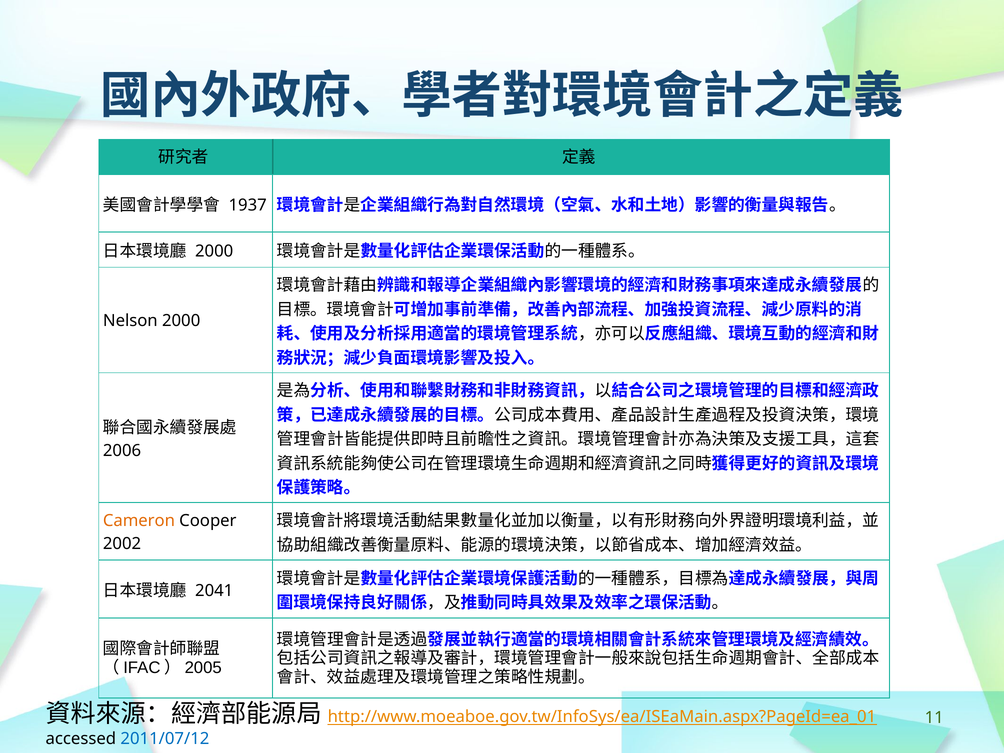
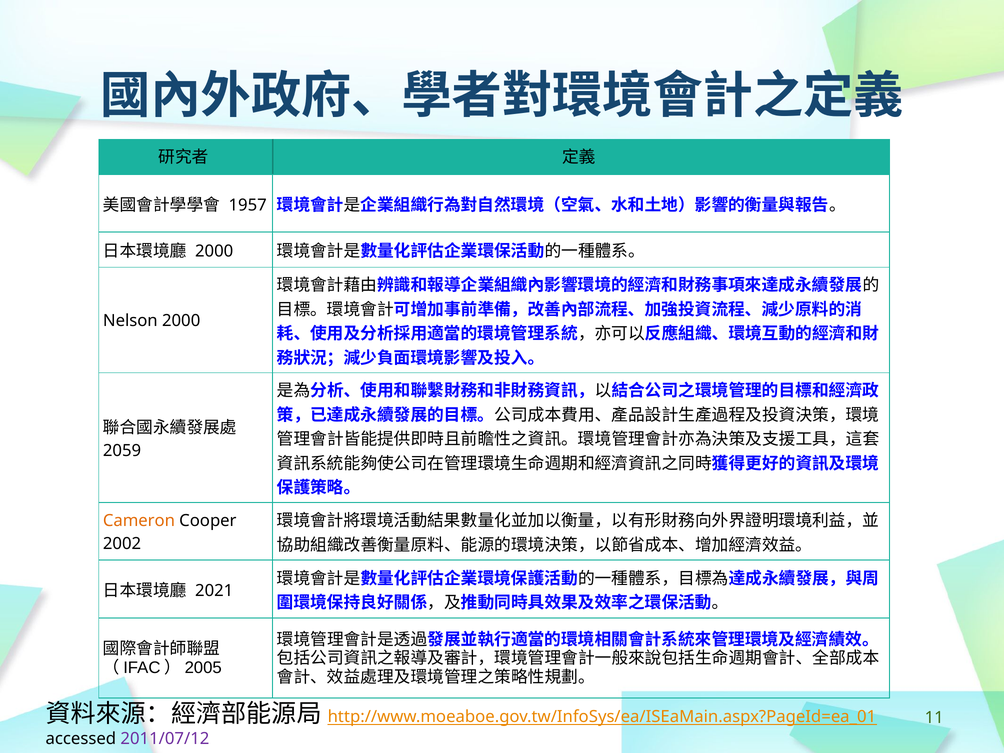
1937: 1937 -> 1957
2006: 2006 -> 2059
2041: 2041 -> 2021
2011/07/12 colour: blue -> purple
